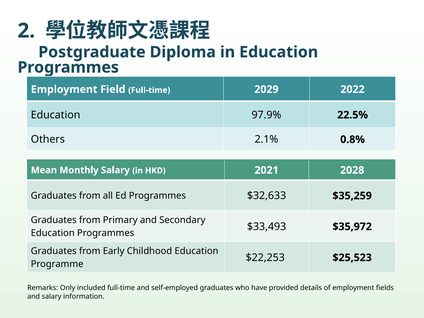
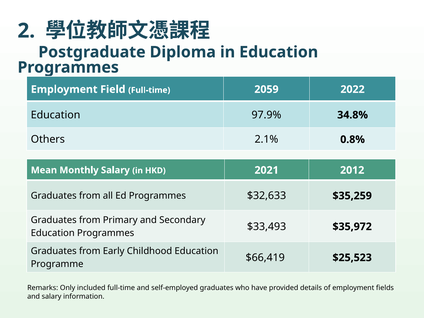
2029: 2029 -> 2059
22.5%: 22.5% -> 34.8%
2028: 2028 -> 2012
$22,253: $22,253 -> $66,419
